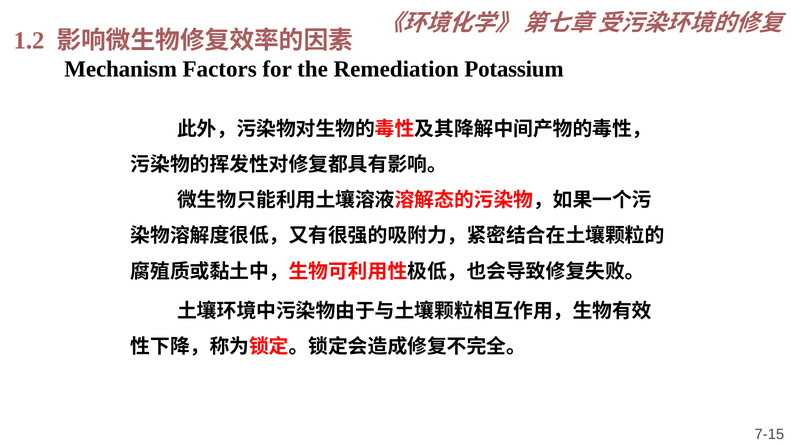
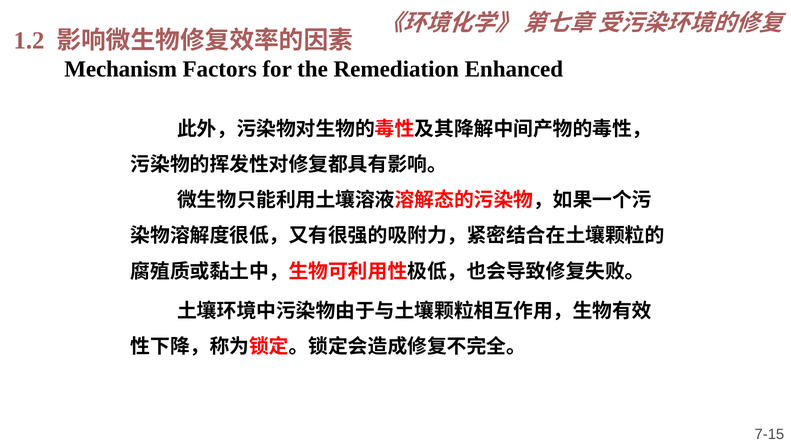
Potassium: Potassium -> Enhanced
